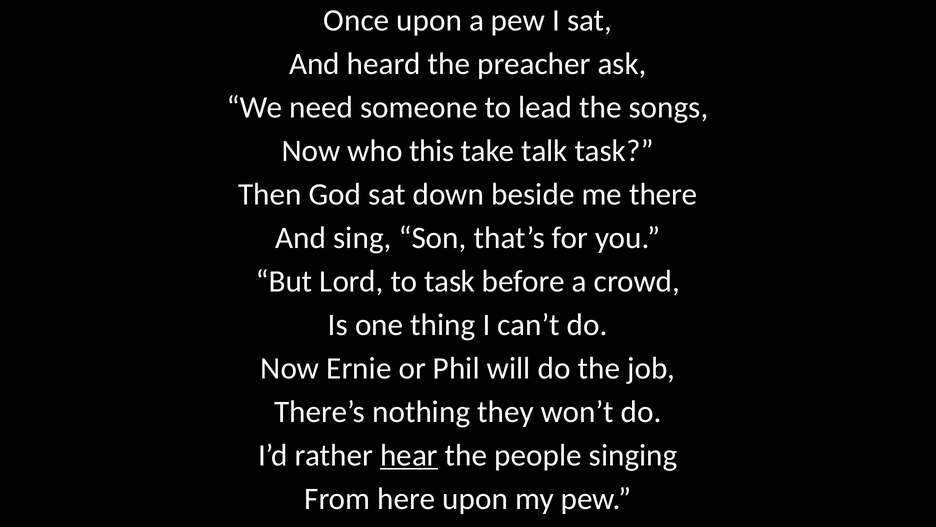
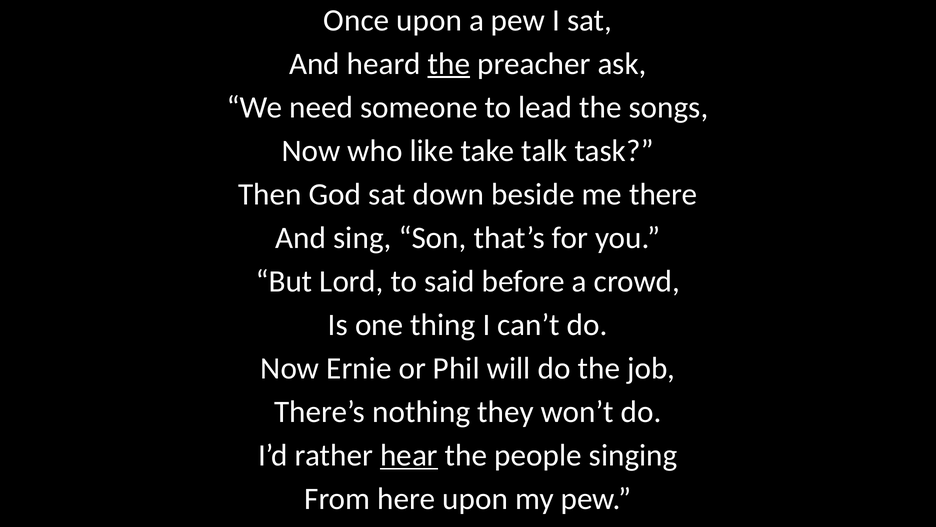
the at (449, 64) underline: none -> present
this: this -> like
to task: task -> said
